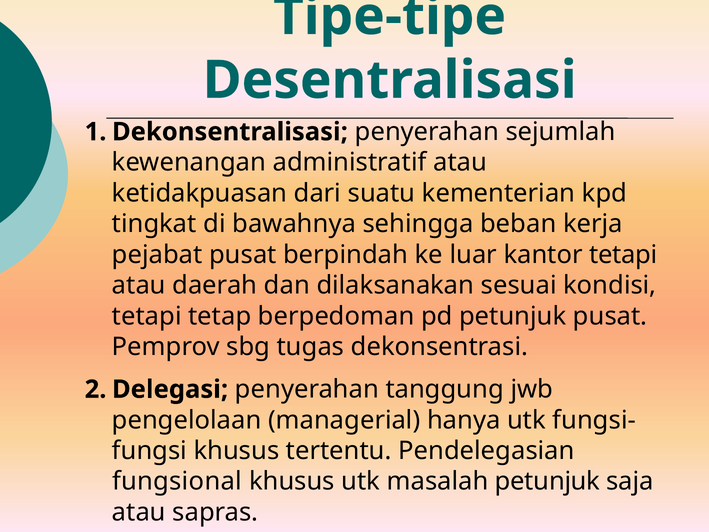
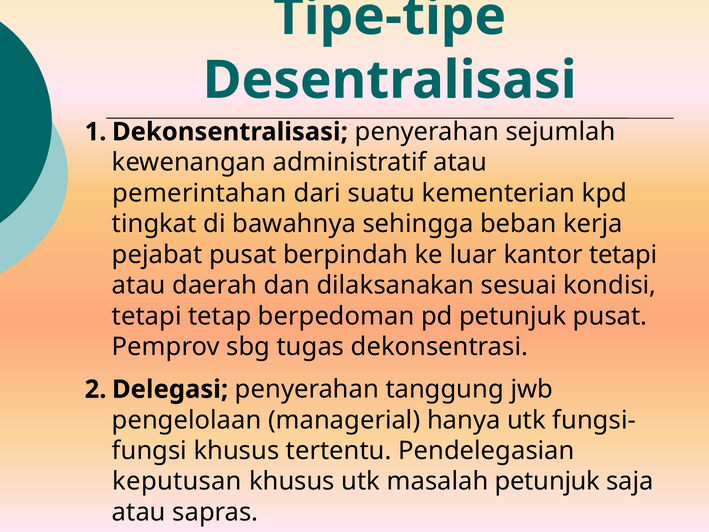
ketidakpuasan: ketidakpuasan -> pemerintahan
fungsional: fungsional -> keputusan
